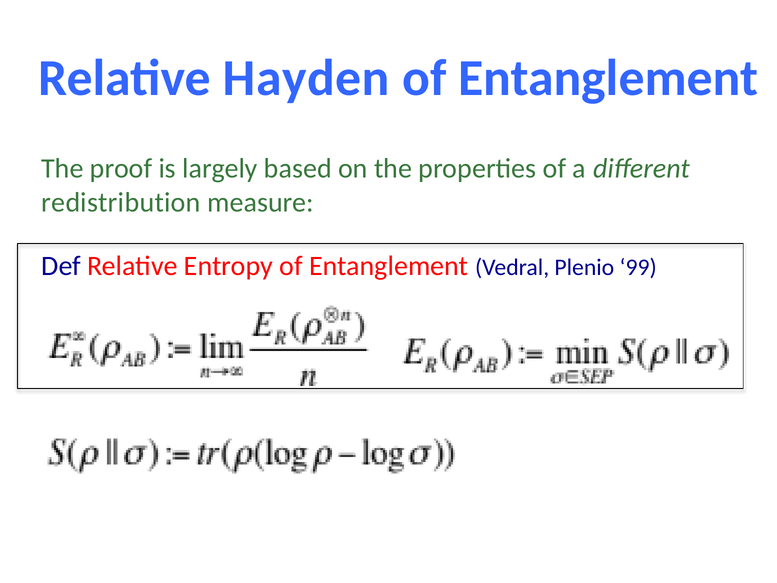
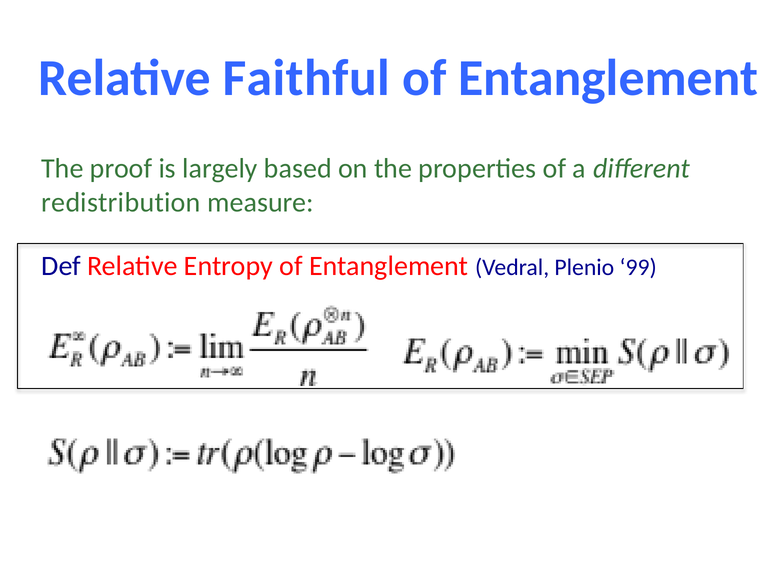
Hayden: Hayden -> Faithful
